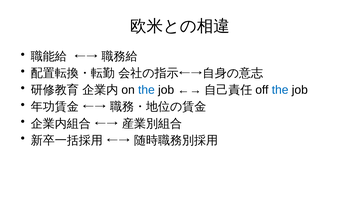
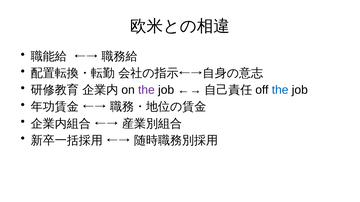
the at (146, 90) colour: blue -> purple
